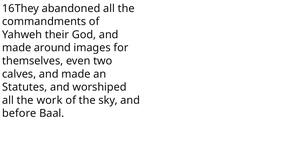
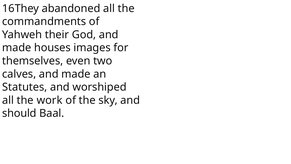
around: around -> houses
before: before -> should
